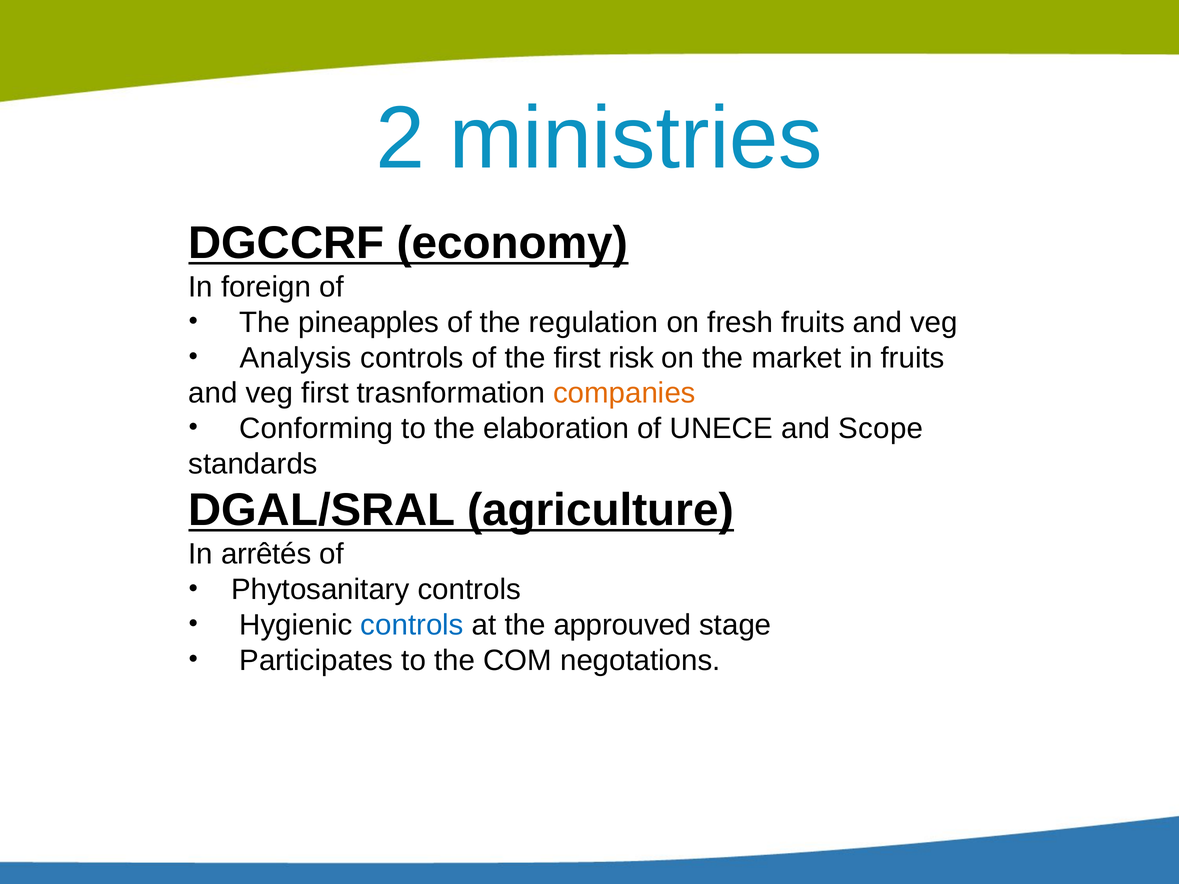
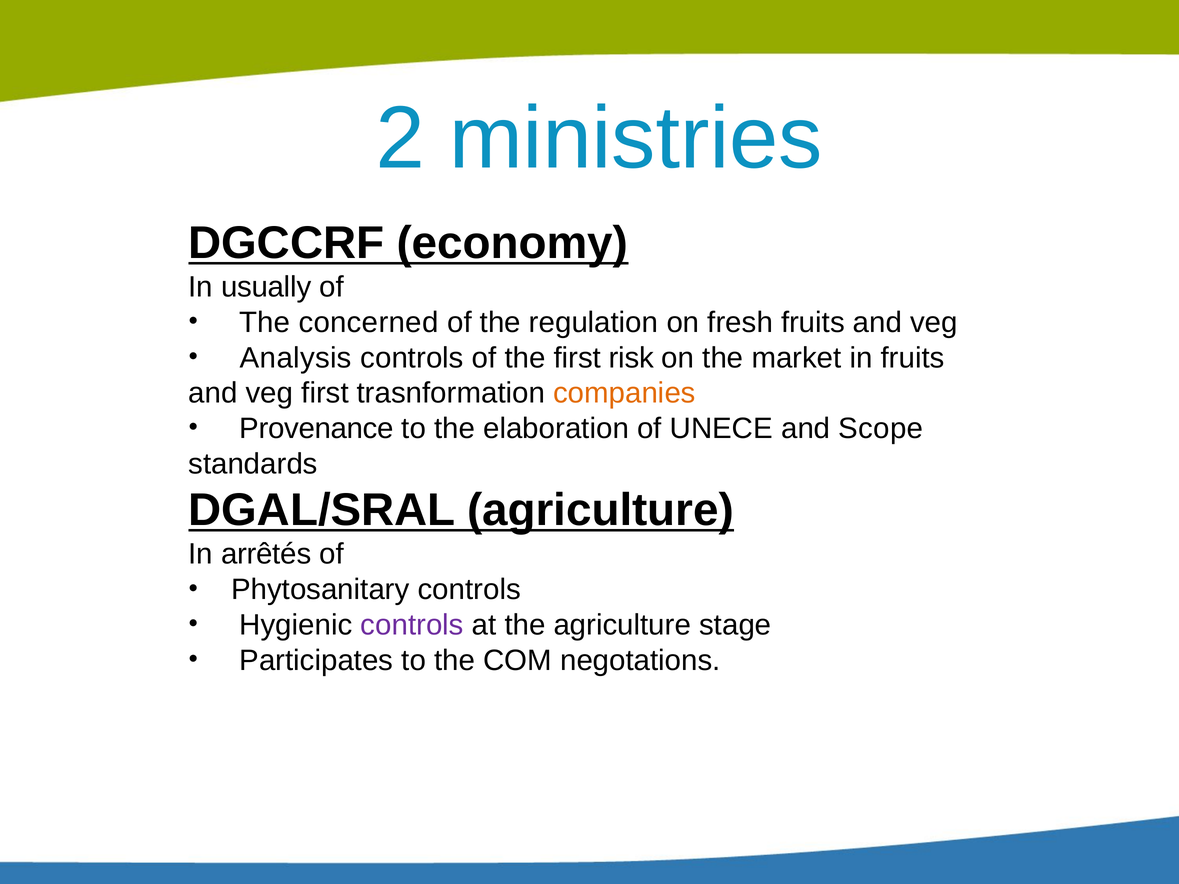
foreign: foreign -> usually
pineapples: pineapples -> concerned
Conforming: Conforming -> Provenance
controls at (412, 625) colour: blue -> purple
the approuved: approuved -> agriculture
